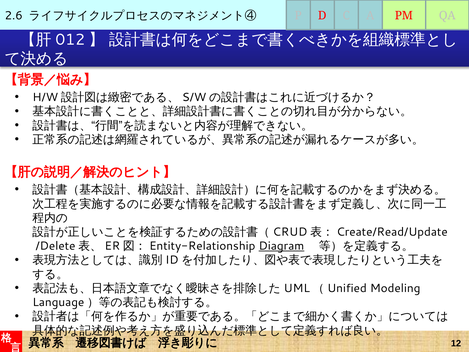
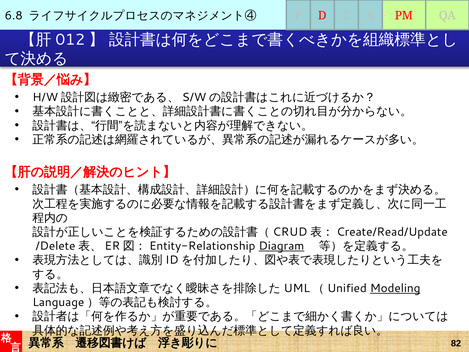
2.6: 2.6 -> 6.8
Modeling underline: none -> present
12: 12 -> 82
